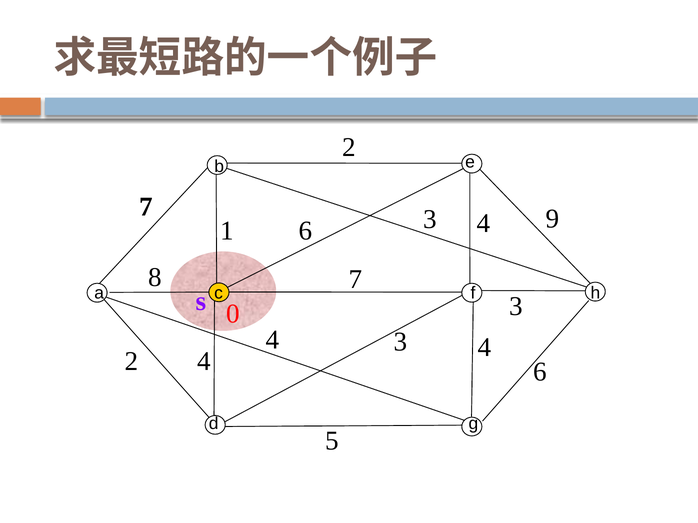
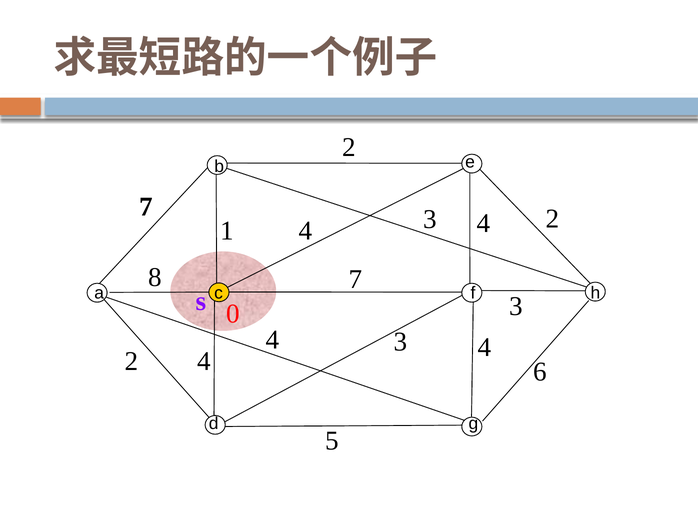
1 6: 6 -> 4
4 9: 9 -> 2
